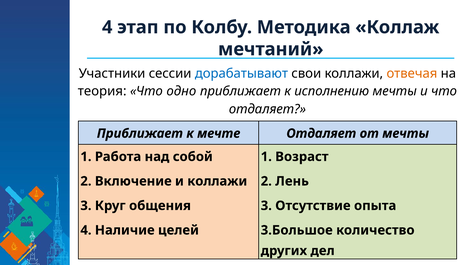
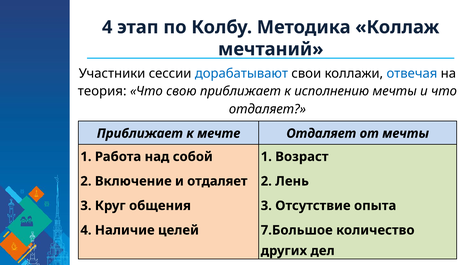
отвечая colour: orange -> blue
одно: одно -> свою
и коллажи: коллажи -> отдаляет
3.Большое: 3.Большое -> 7.Большое
